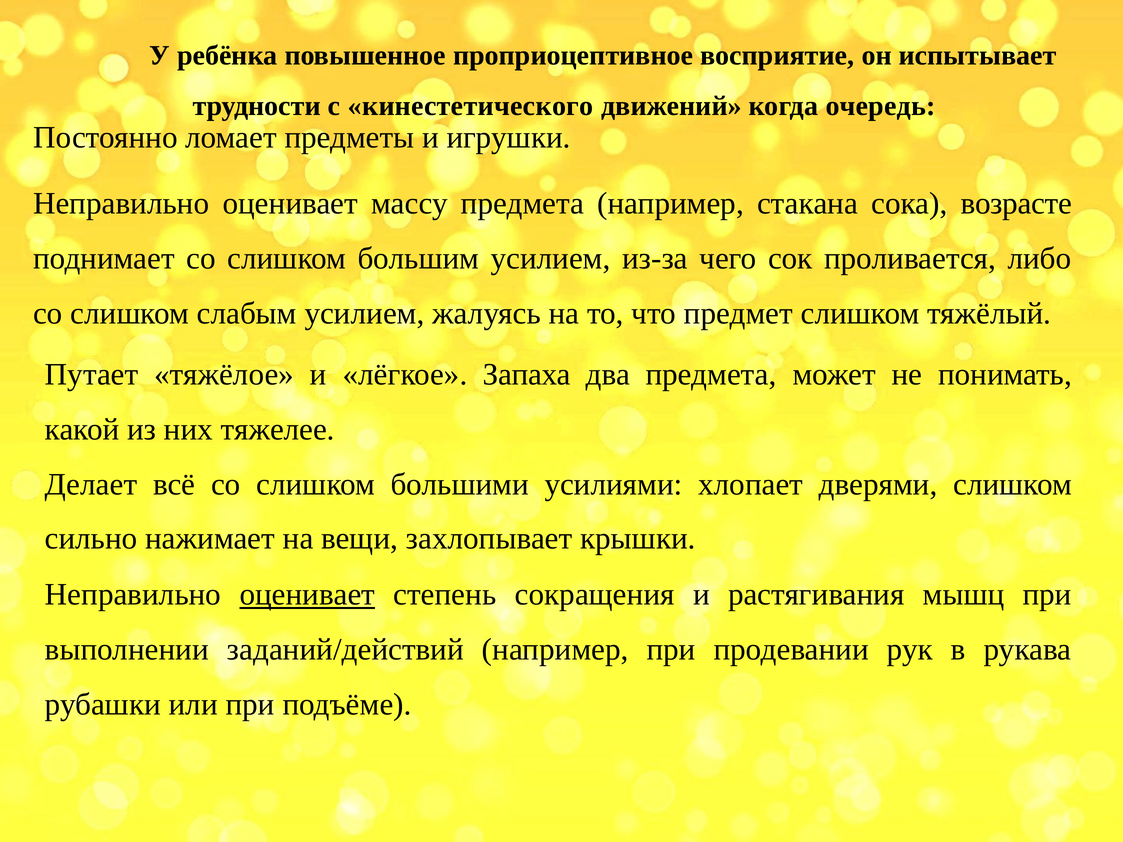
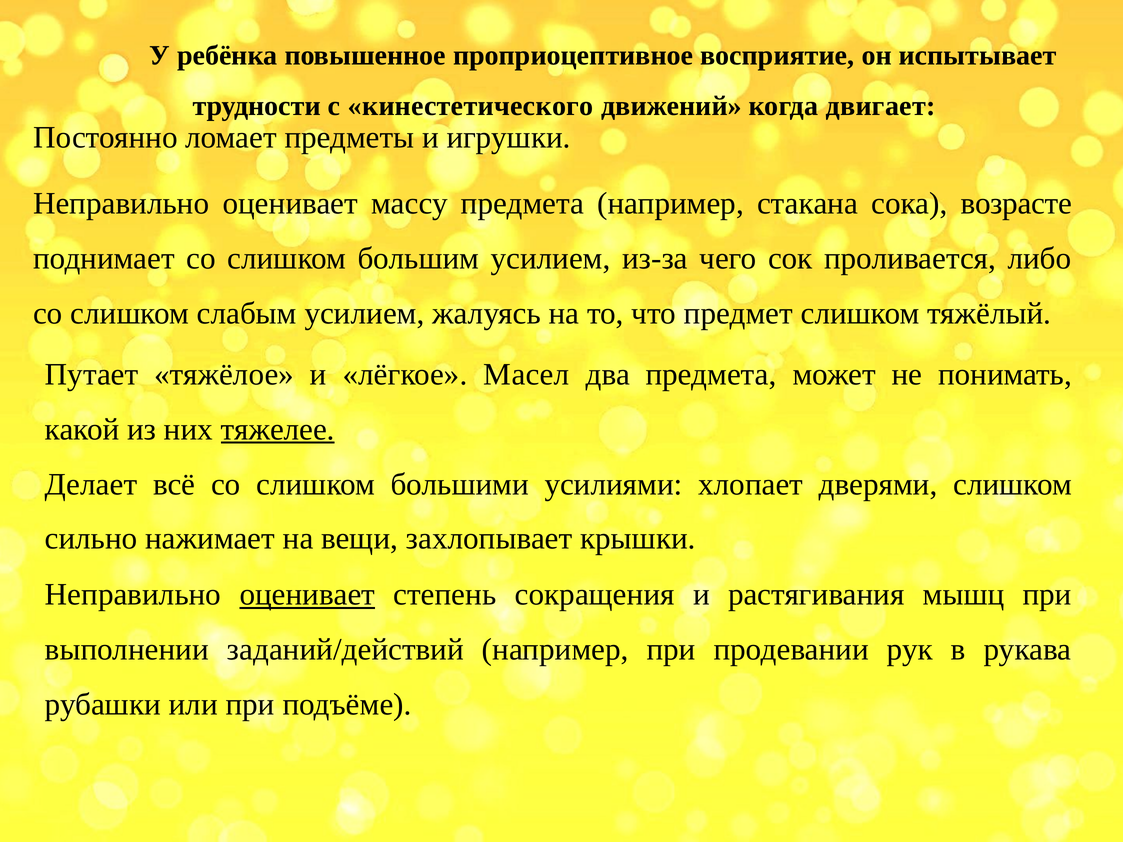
очередь: очередь -> двигает
Запаха: Запаха -> Масел
тяжелее underline: none -> present
